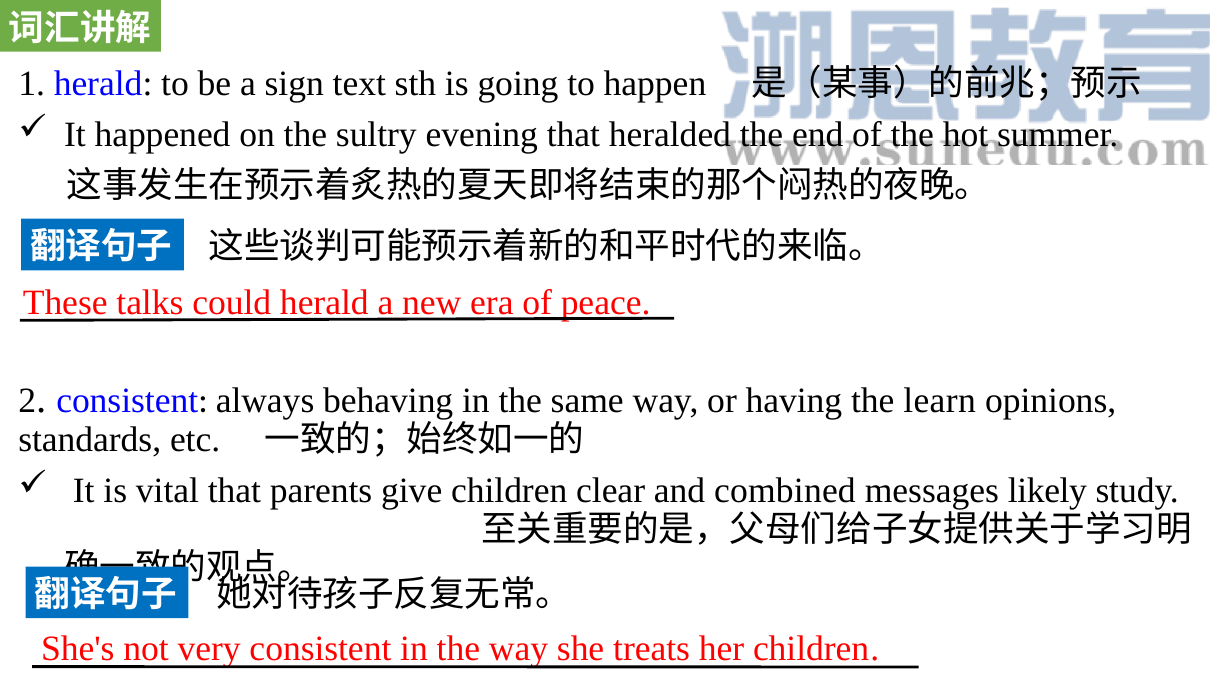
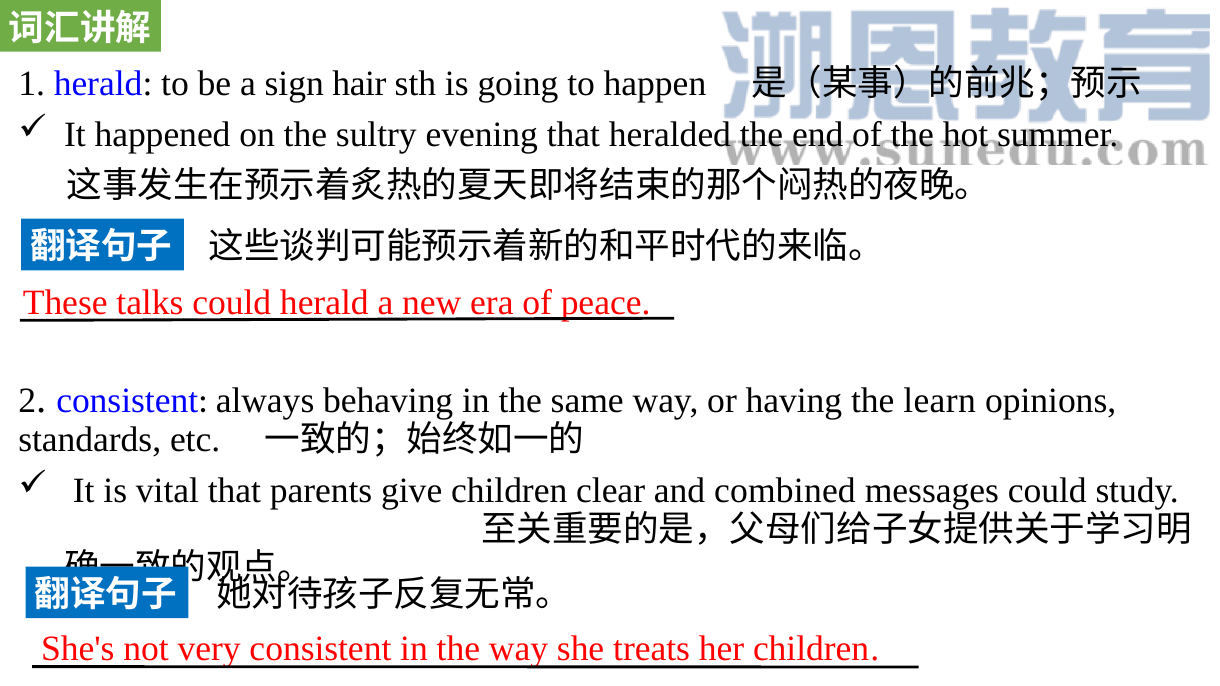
text: text -> hair
messages likely: likely -> could
